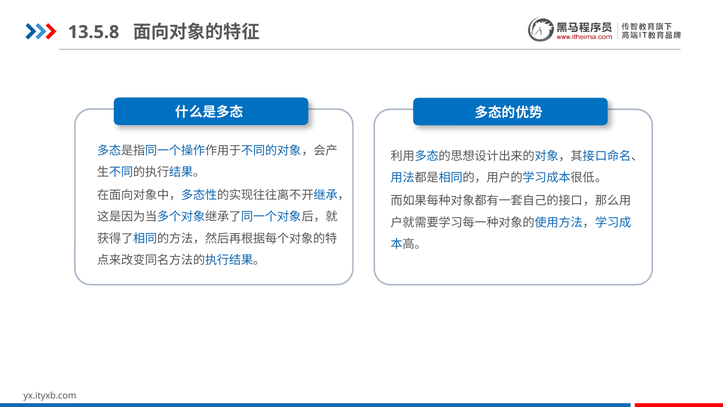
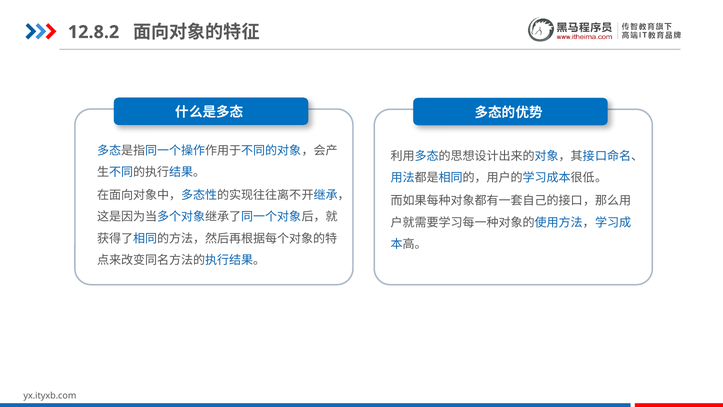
13.5.8: 13.5.8 -> 12.8.2
